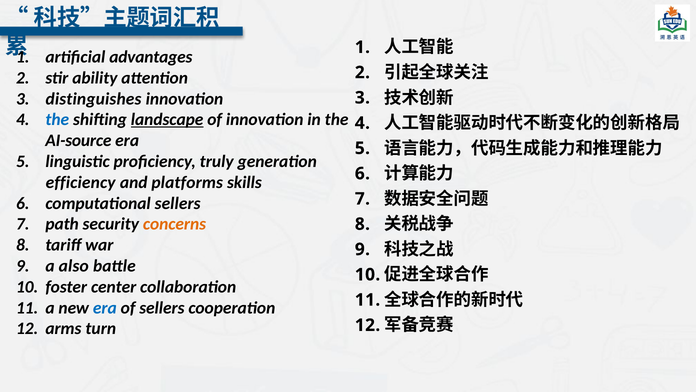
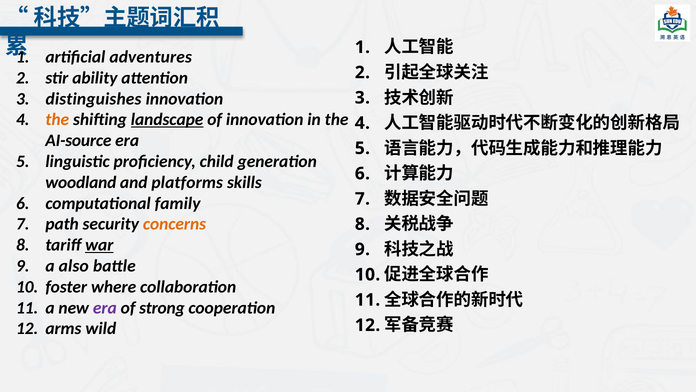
advantages: advantages -> adventures
the at (57, 120) colour: blue -> orange
truly: truly -> child
efficiency: efficiency -> woodland
computational sellers: sellers -> family
war underline: none -> present
center: center -> where
era at (105, 307) colour: blue -> purple
of sellers: sellers -> strong
turn: turn -> wild
